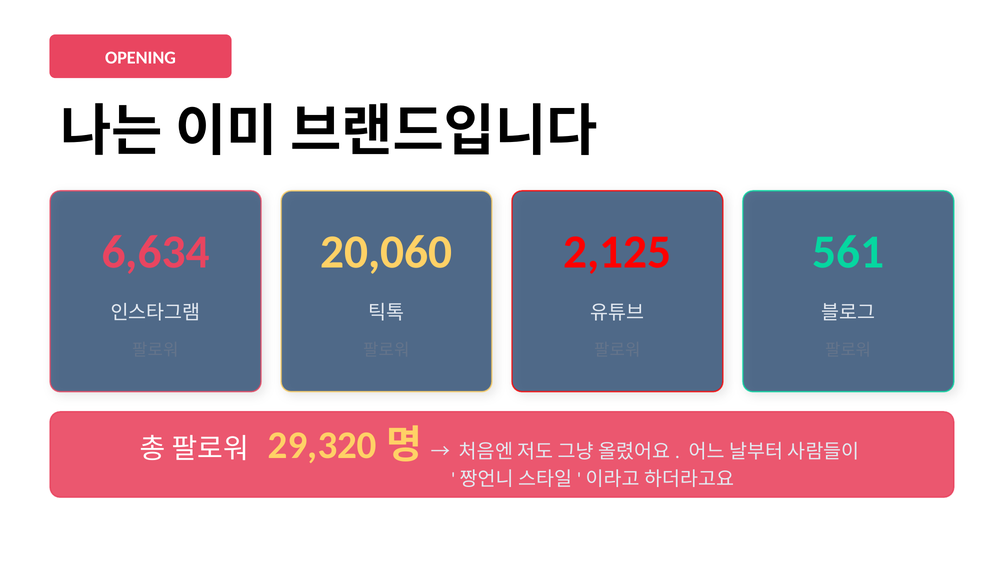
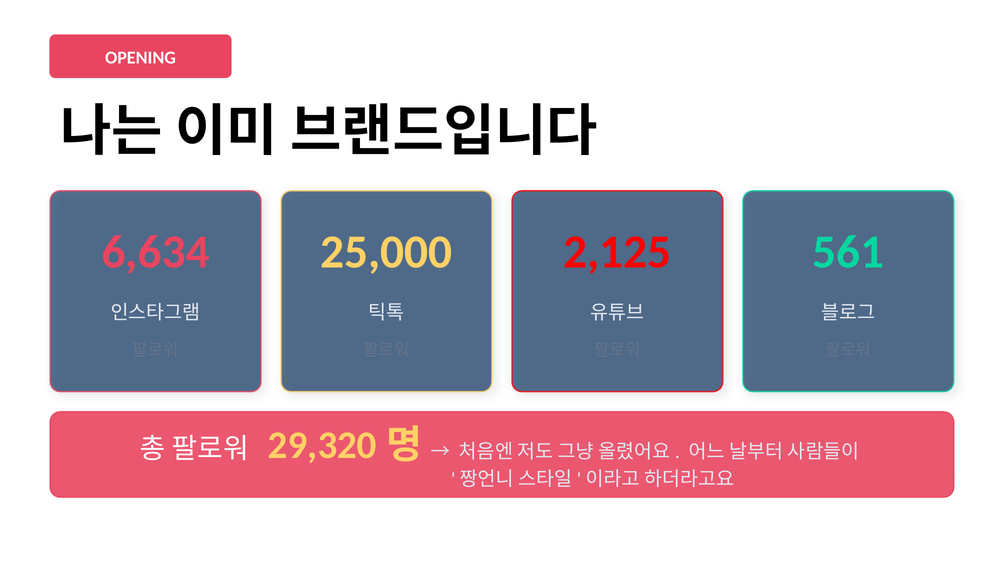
20,060: 20,060 -> 25,000
